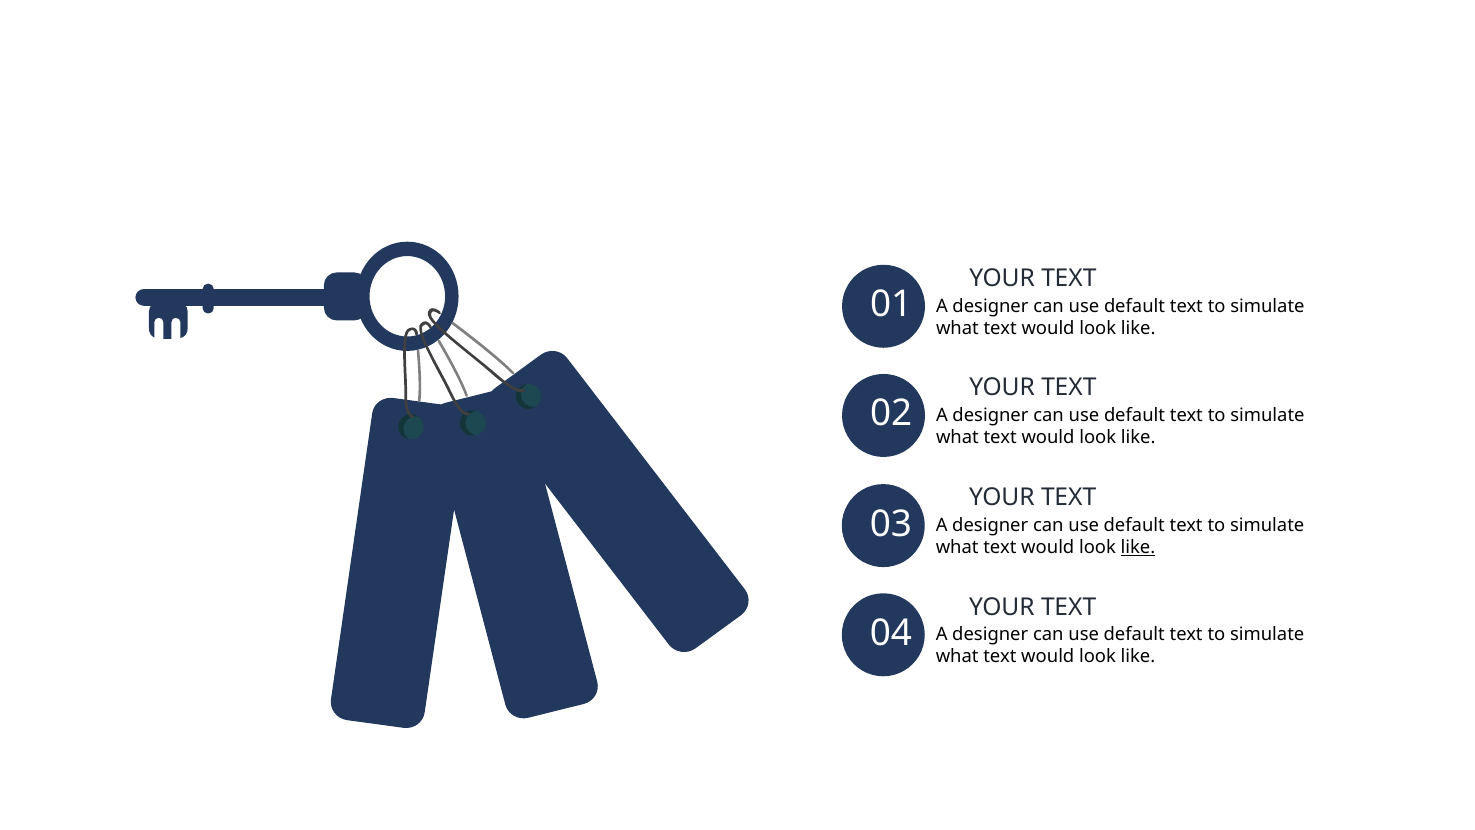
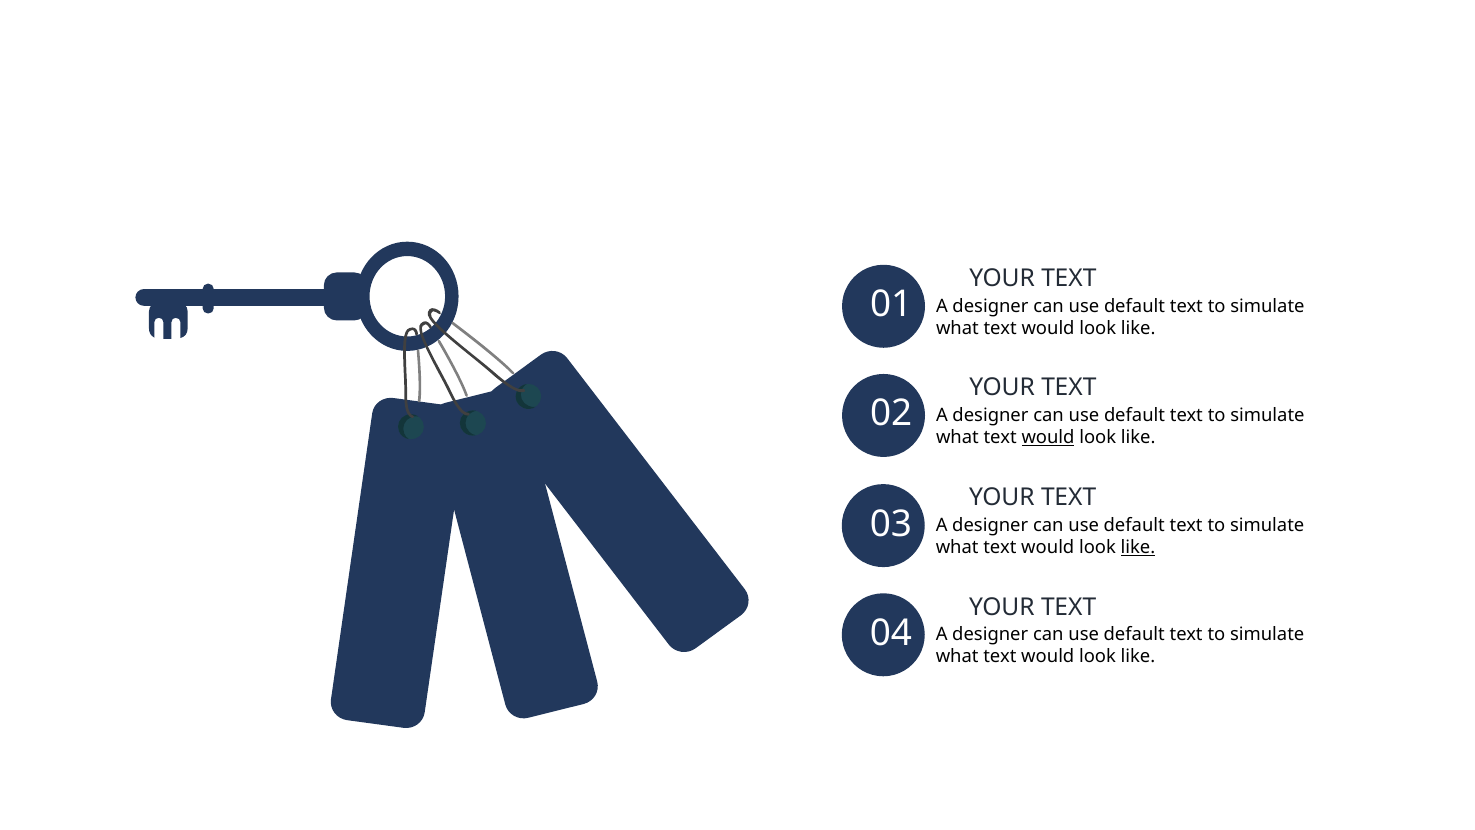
would at (1048, 437) underline: none -> present
